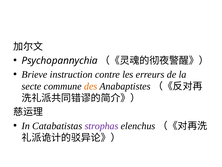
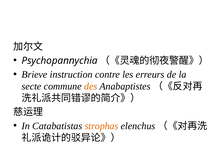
strophas colour: purple -> orange
